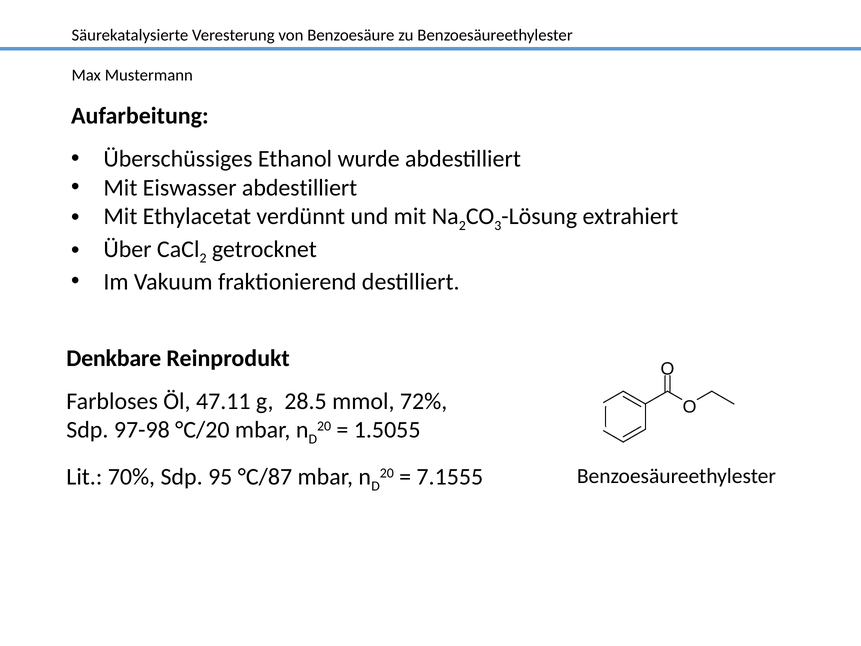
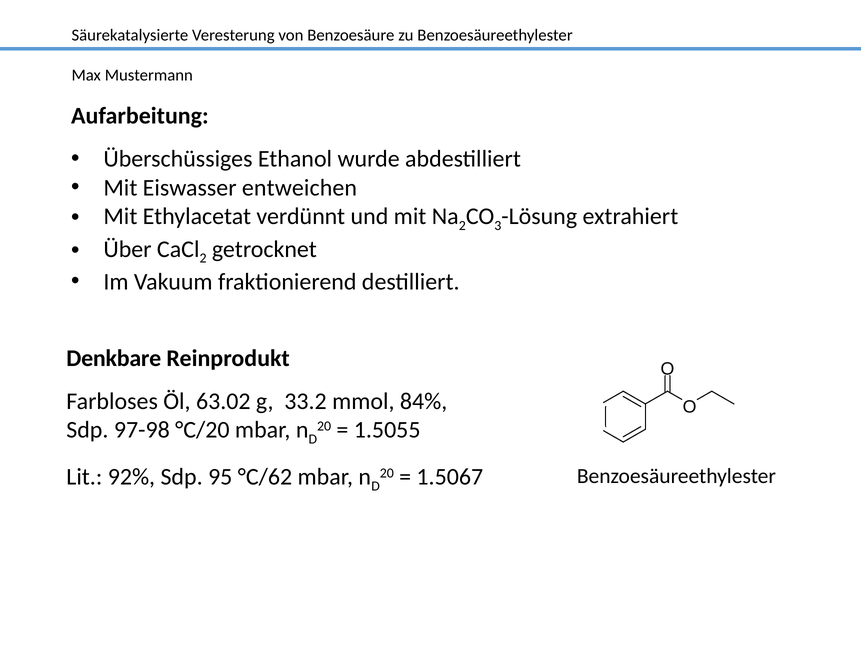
Eiswasser abdestilliert: abdestilliert -> entweichen
47.11: 47.11 -> 63.02
28.5: 28.5 -> 33.2
72%: 72% -> 84%
70%: 70% -> 92%
°C/87: °C/87 -> °C/62
7.1555: 7.1555 -> 1.5067
